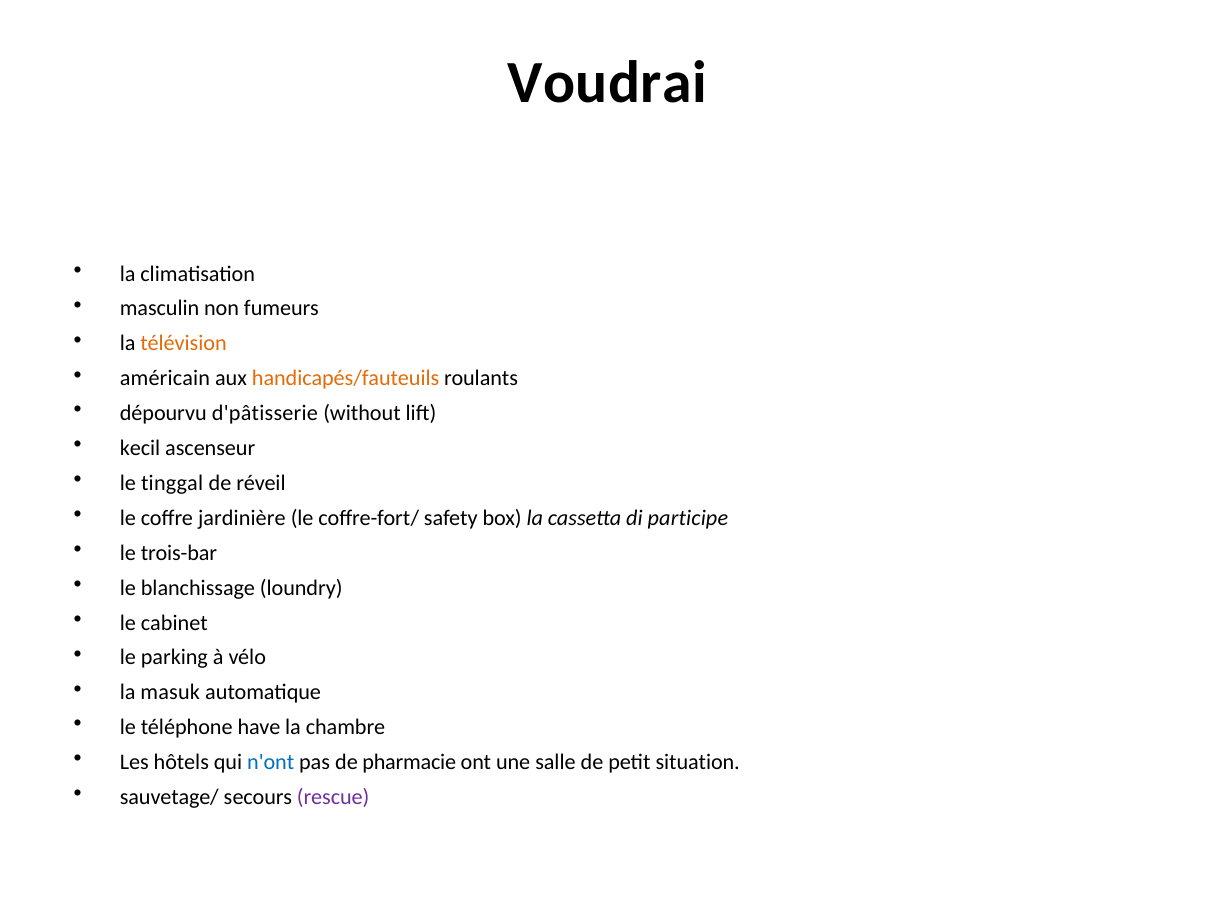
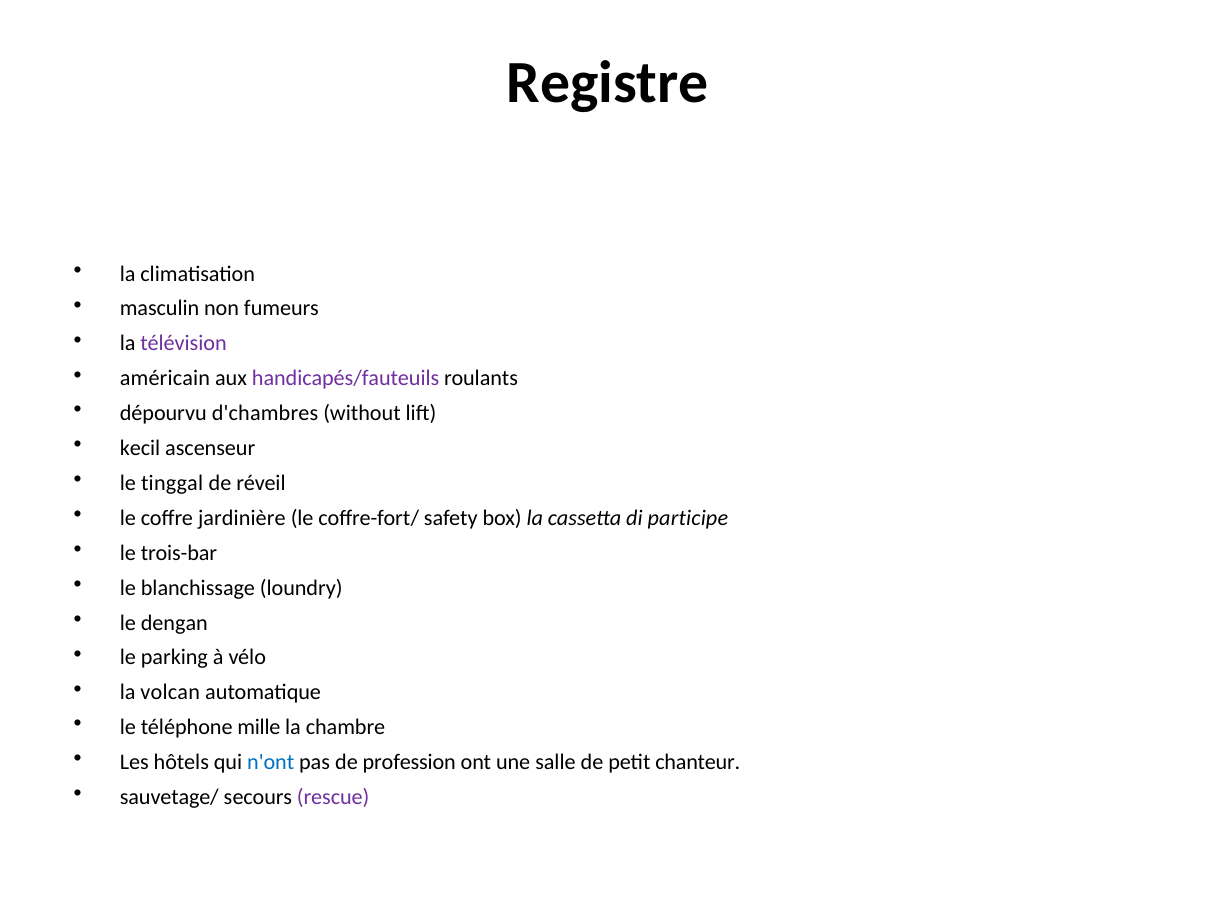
Voudrai: Voudrai -> Registre
télévision colour: orange -> purple
handicapés/fauteuils colour: orange -> purple
d'pâtisserie: d'pâtisserie -> d'chambres
cabinet: cabinet -> dengan
masuk: masuk -> volcan
have: have -> mille
pharmacie: pharmacie -> profession
situation: situation -> chanteur
